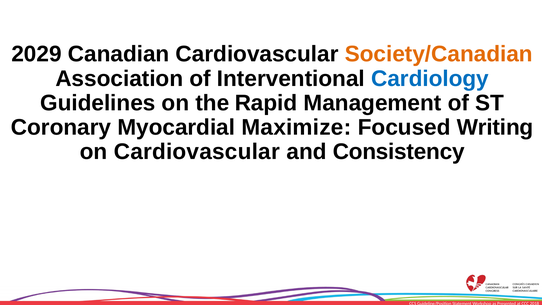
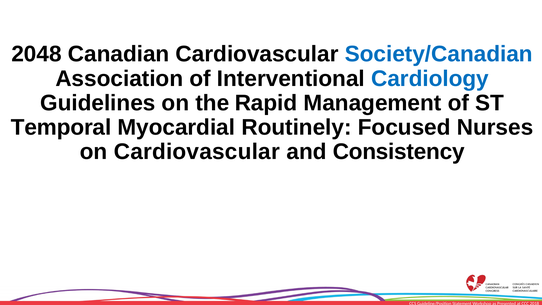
2029: 2029 -> 2048
Society/Canadian colour: orange -> blue
Coronary: Coronary -> Temporal
Maximize: Maximize -> Routinely
Writing: Writing -> Nurses
